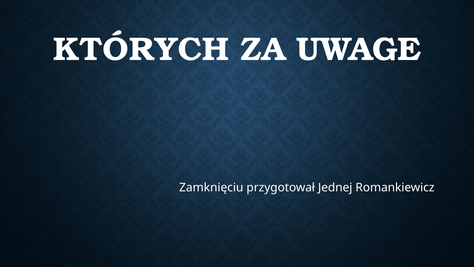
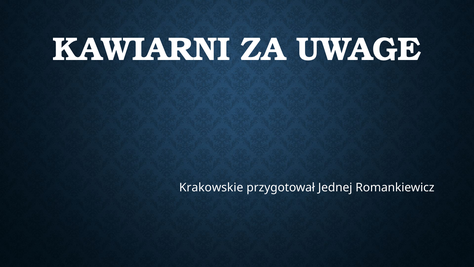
KTÓRYCH: KTÓRYCH -> KAWIARNI
Zamknięciu: Zamknięciu -> Krakowskie
